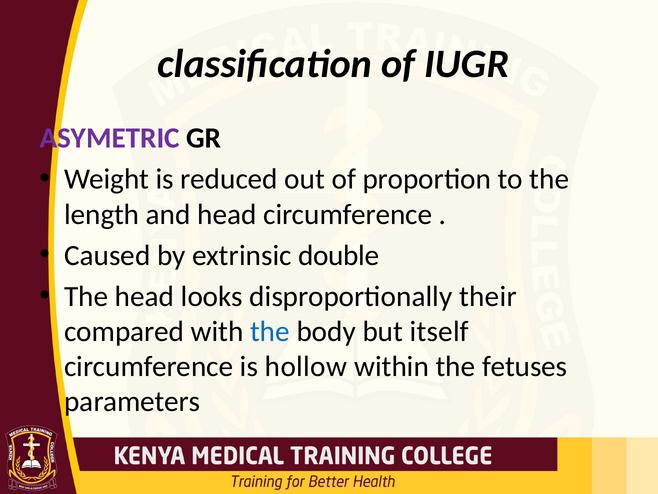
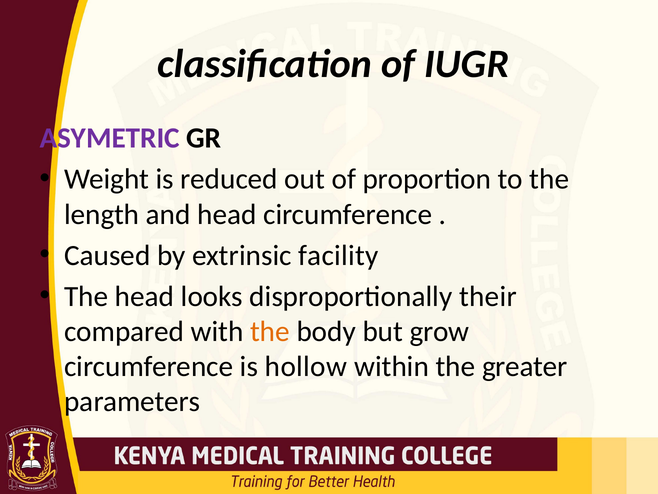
double: double -> facility
the at (270, 331) colour: blue -> orange
itself: itself -> grow
fetuses: fetuses -> greater
